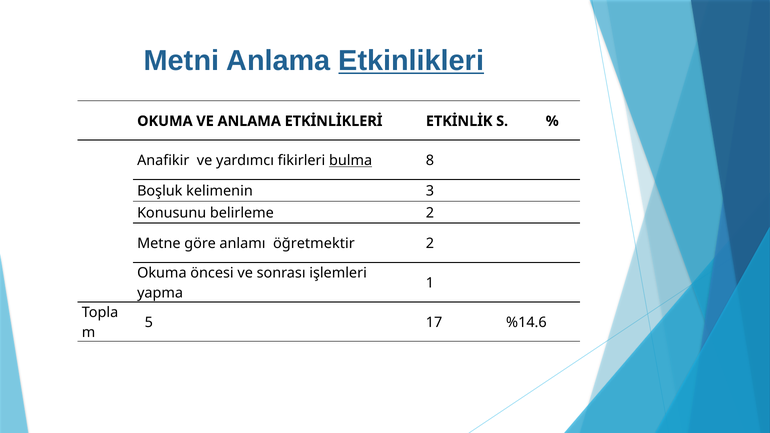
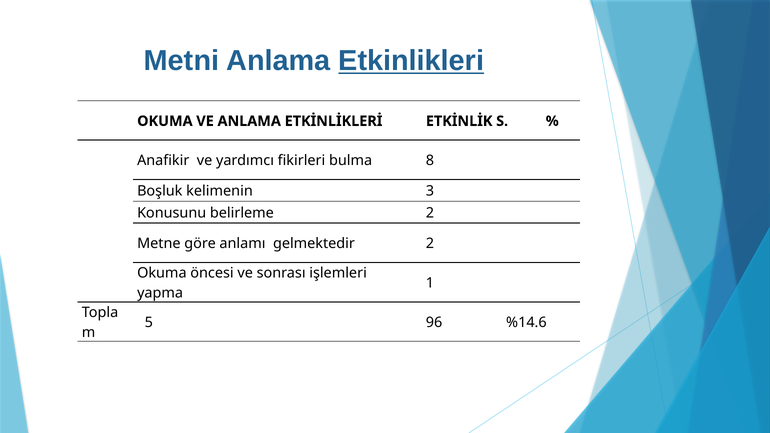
bulma underline: present -> none
öğretmektir: öğretmektir -> gelmektedir
17: 17 -> 96
